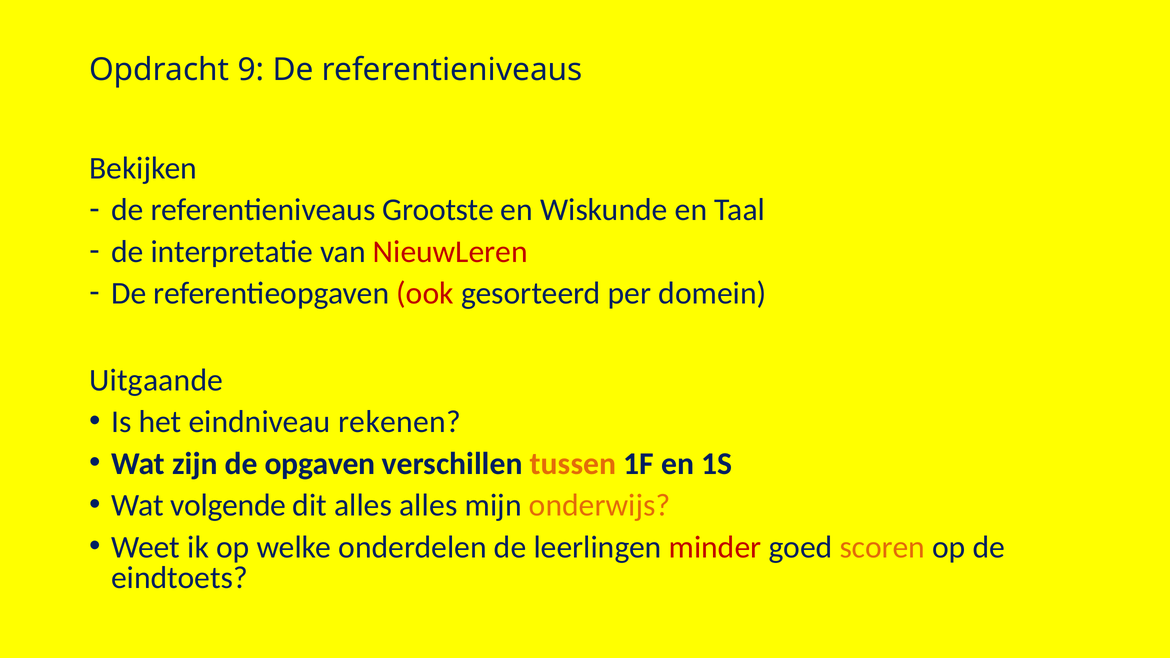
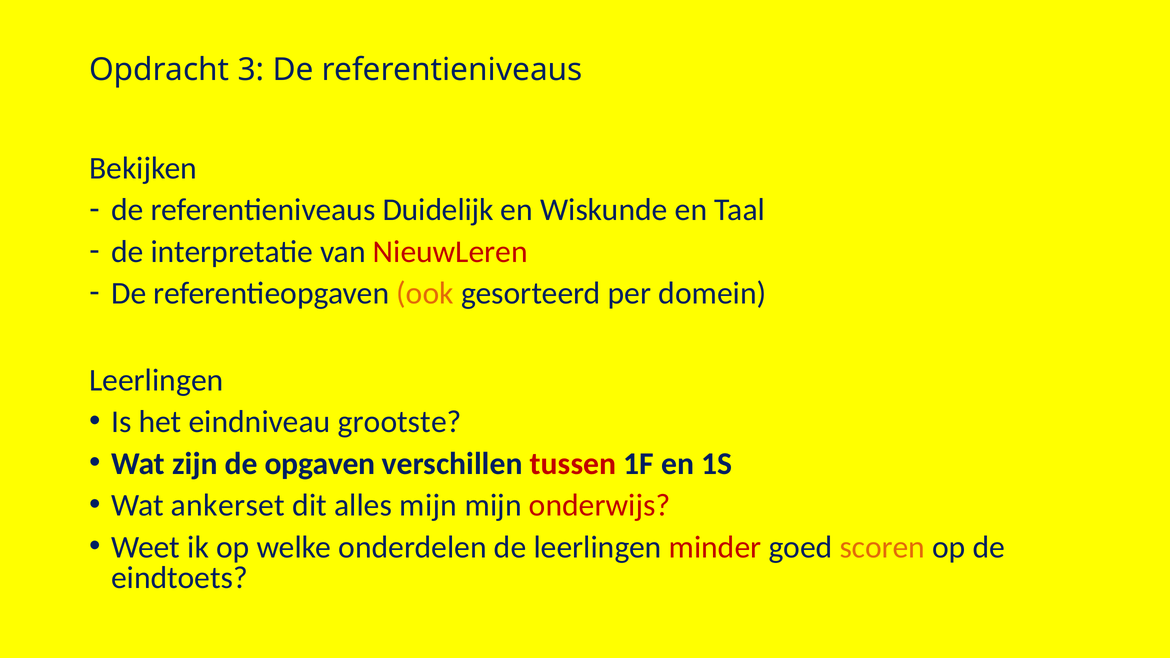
9: 9 -> 3
Grootste: Grootste -> Duidelijk
ook colour: red -> orange
Uitgaande at (156, 380): Uitgaande -> Leerlingen
rekenen: rekenen -> grootste
tussen colour: orange -> red
volgende: volgende -> ankerset
alles alles: alles -> mijn
onderwijs colour: orange -> red
